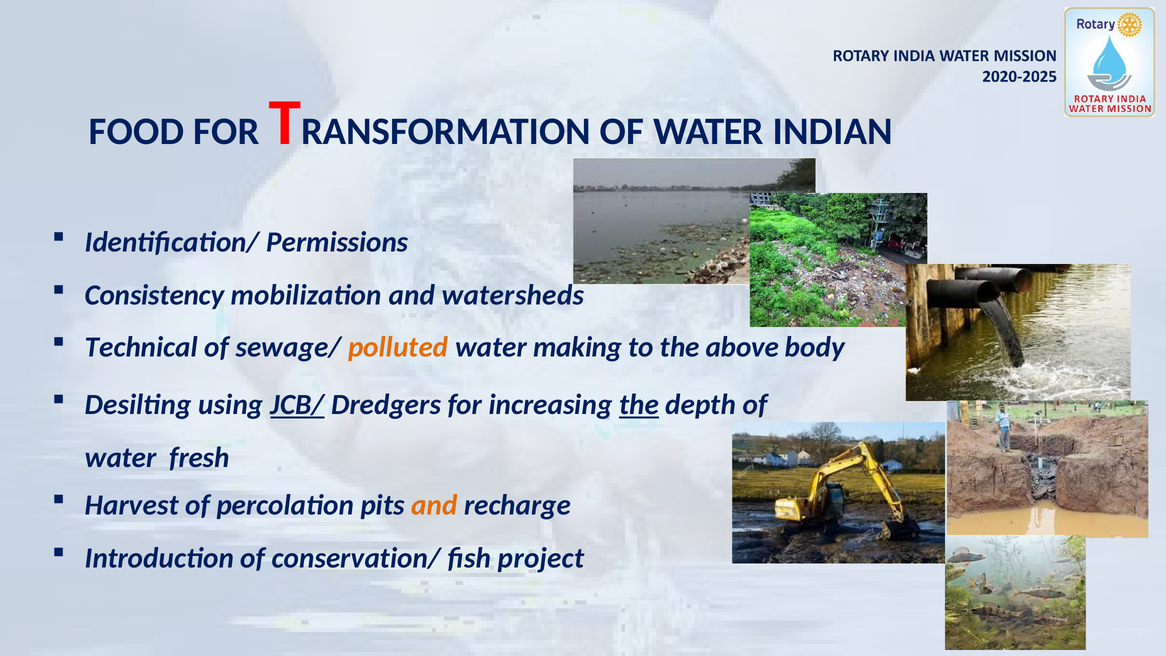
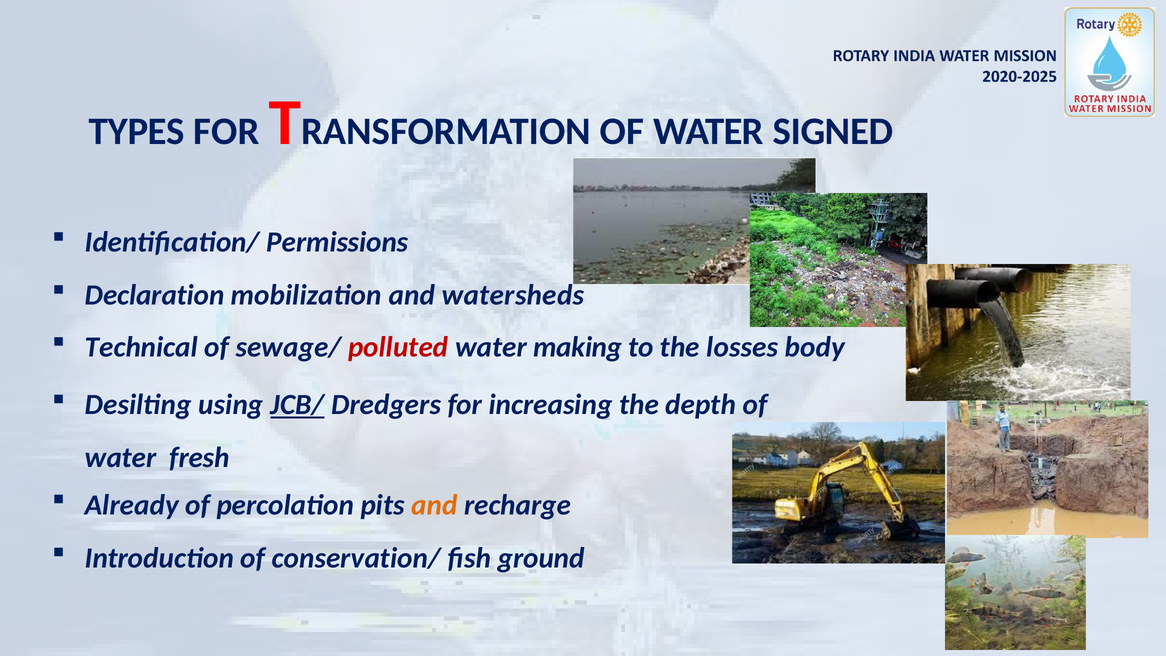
FOOD: FOOD -> TYPES
INDIAN: INDIAN -> SIGNED
Consistency: Consistency -> Declaration
polluted colour: orange -> red
above: above -> losses
the at (639, 405) underline: present -> none
Harvest: Harvest -> Already
project: project -> ground
